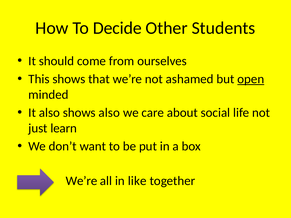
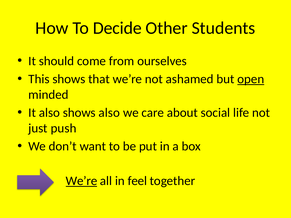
learn: learn -> push
We’re at (81, 181) underline: none -> present
like: like -> feel
